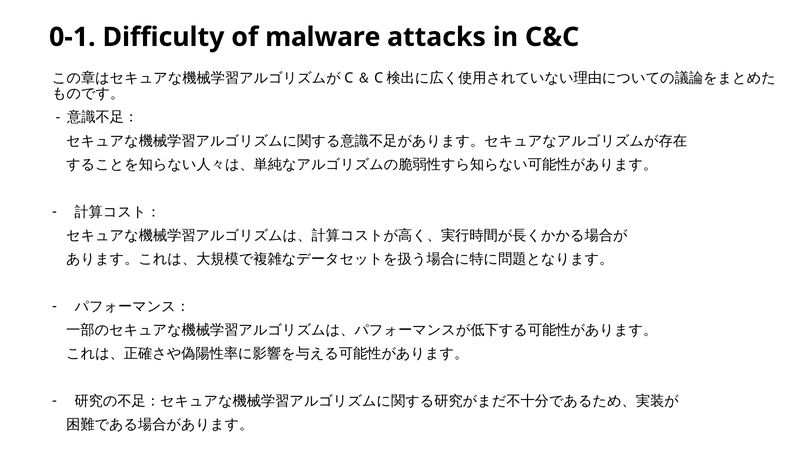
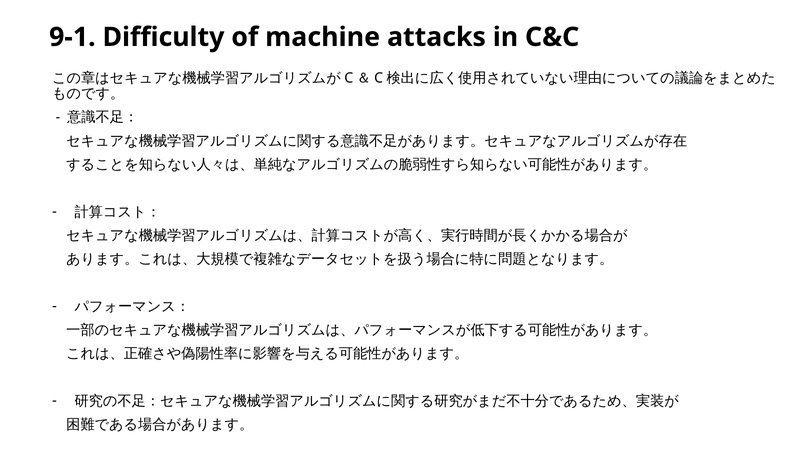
0-1: 0-1 -> 9-1
malware: malware -> machine
